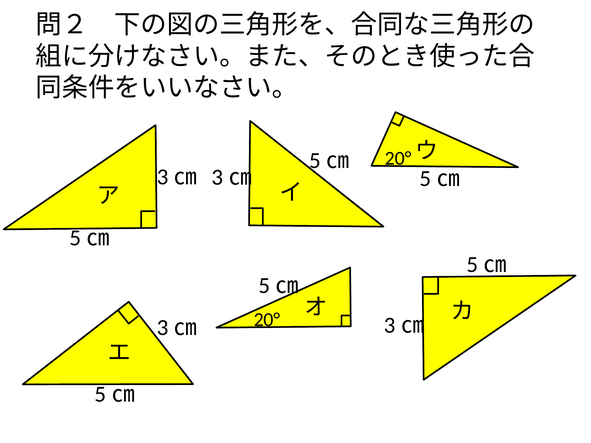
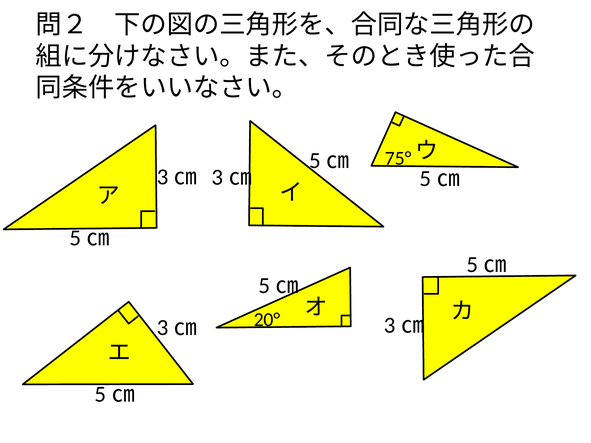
20° at (398, 159): 20° -> 75°
